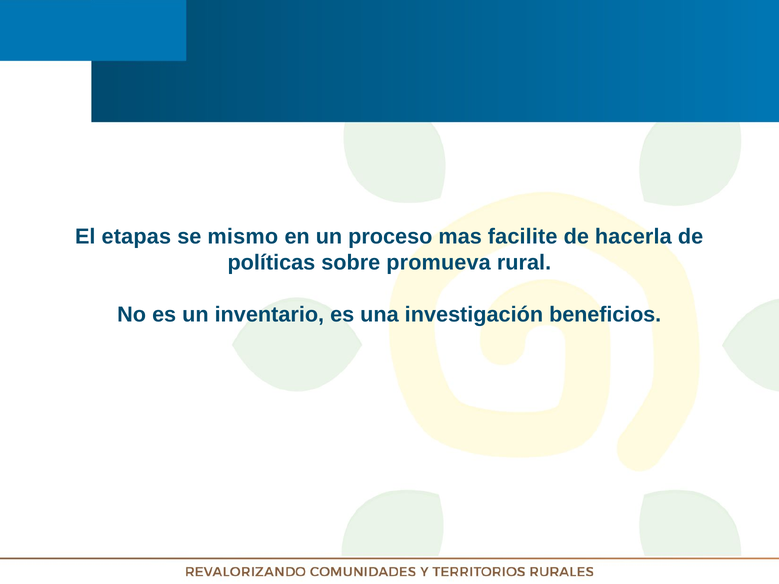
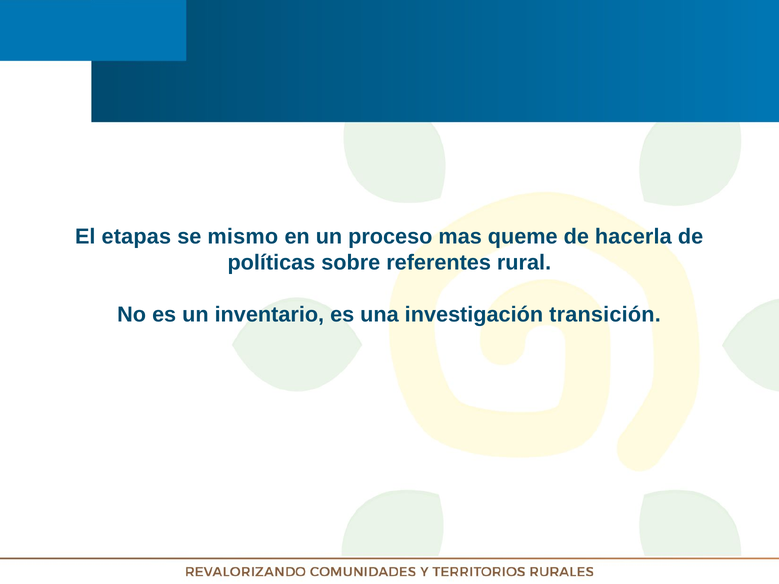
facilite: facilite -> queme
promueva: promueva -> referentes
beneficios: beneficios -> transición
